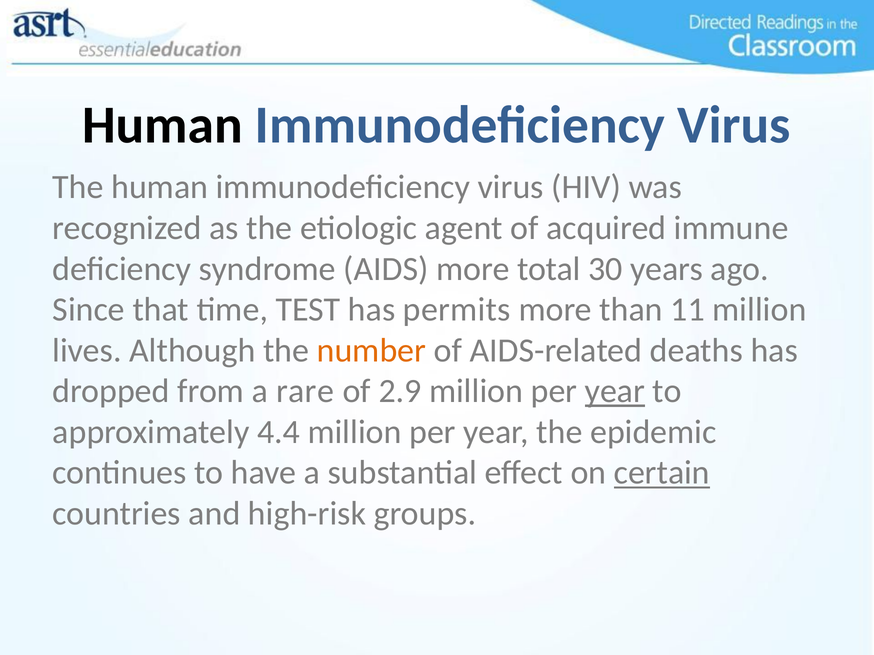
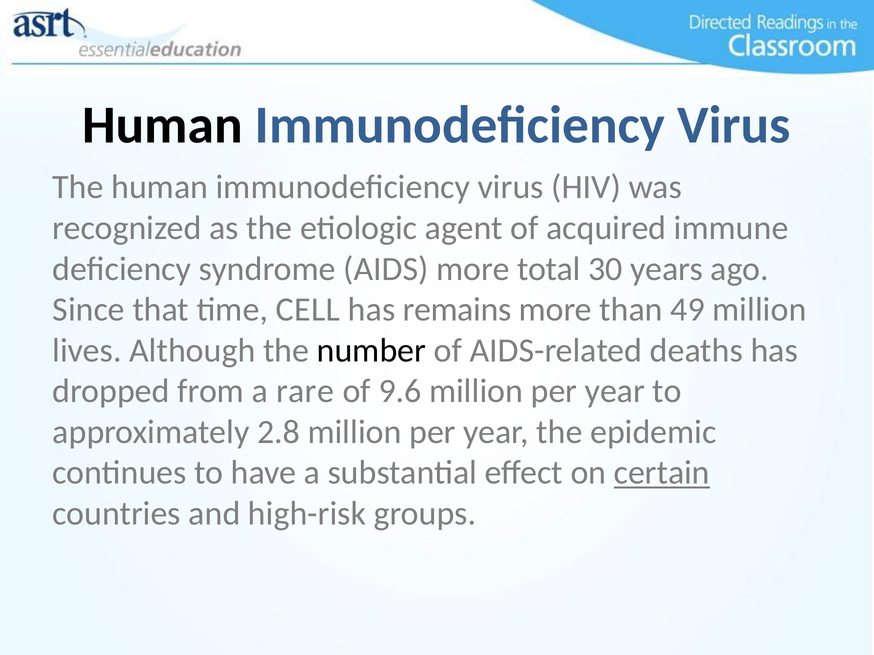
TEST: TEST -> CELL
permits: permits -> remains
11: 11 -> 49
number colour: orange -> black
2.9: 2.9 -> 9.6
year at (615, 391) underline: present -> none
4.4: 4.4 -> 2.8
